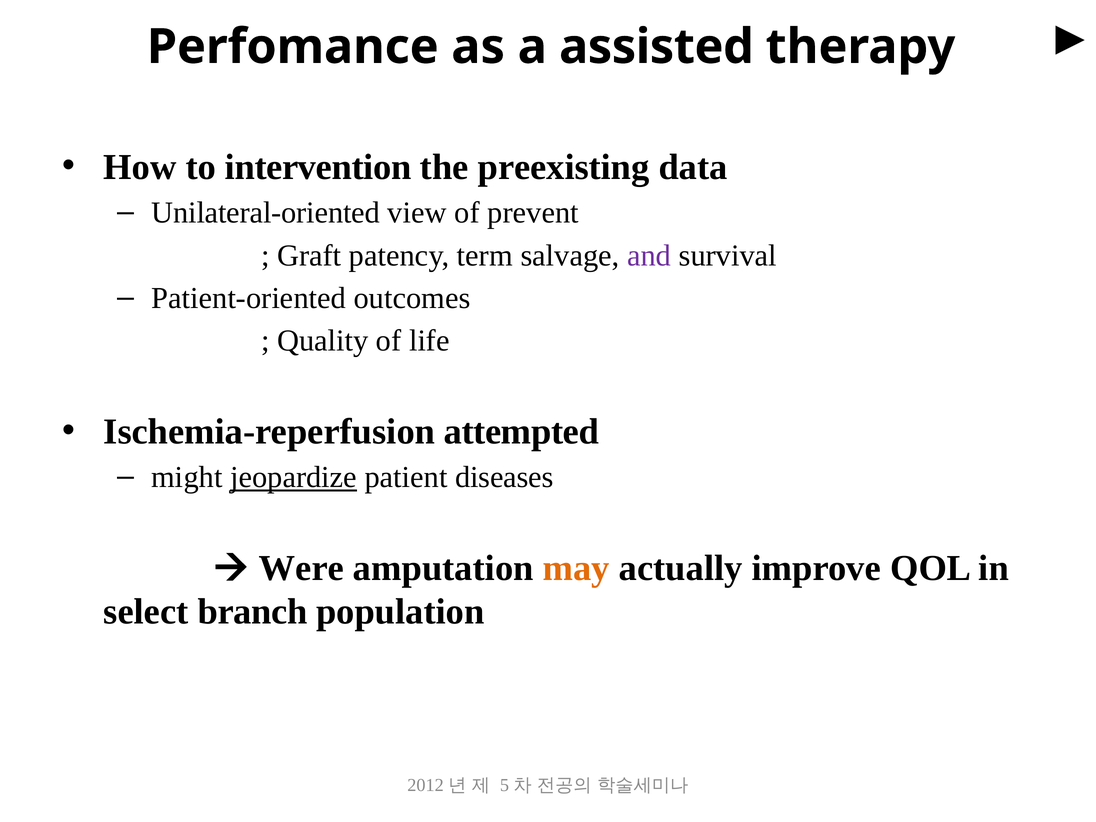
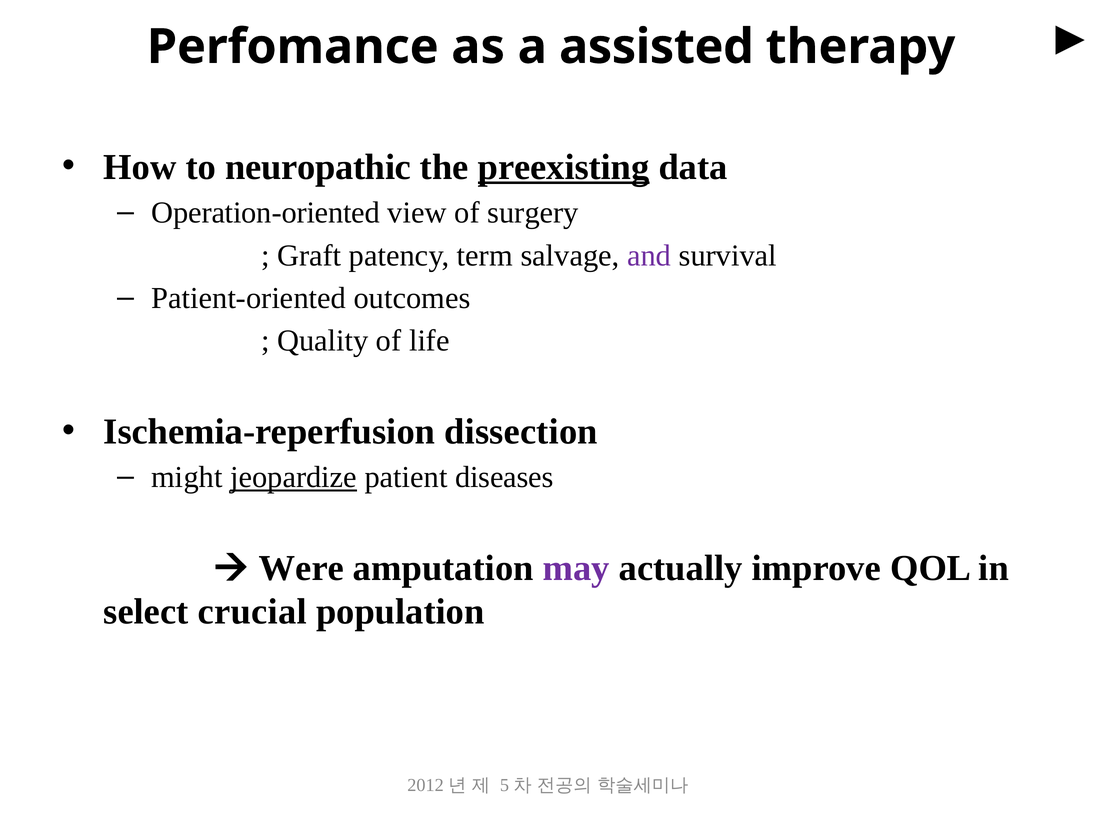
intervention: intervention -> neuropathic
preexisting underline: none -> present
Unilateral-oriented: Unilateral-oriented -> Operation-oriented
prevent: prevent -> surgery
attempted: attempted -> dissection
may colour: orange -> purple
branch: branch -> crucial
